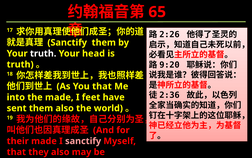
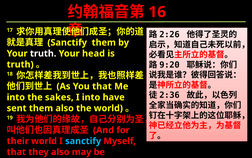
65: 65 -> 16
the made: made -> sakes
I feet: feet -> into
their made: made -> world
sanctify at (83, 141) colour: pink -> light blue
